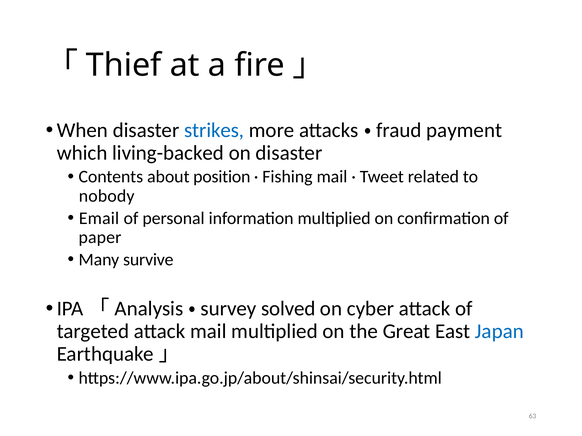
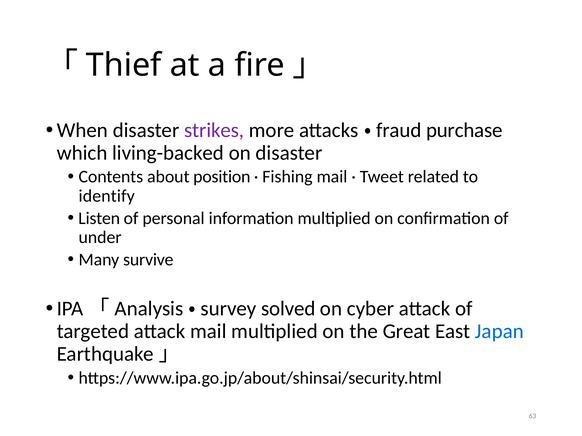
strikes colour: blue -> purple
payment: payment -> purchase
nobody: nobody -> identify
Email: Email -> Listen
paper: paper -> under
